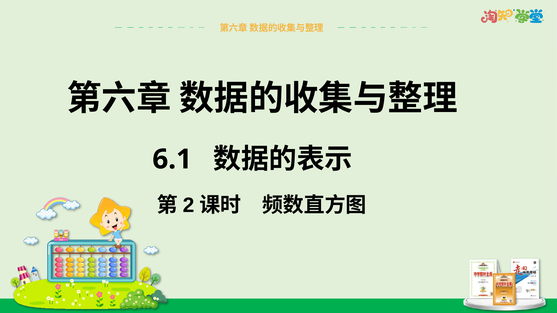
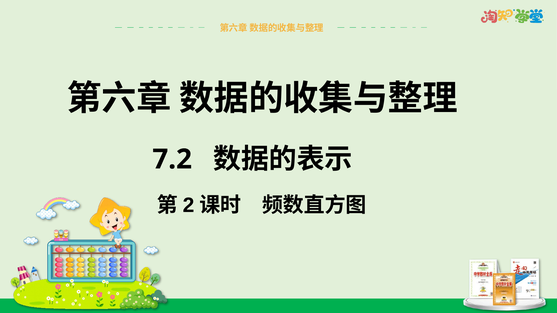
6.1: 6.1 -> 7.2
